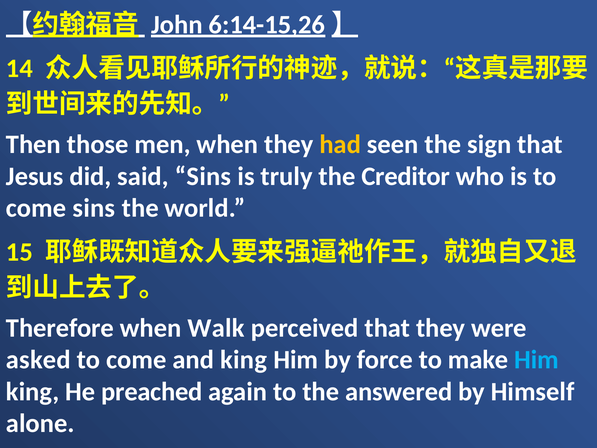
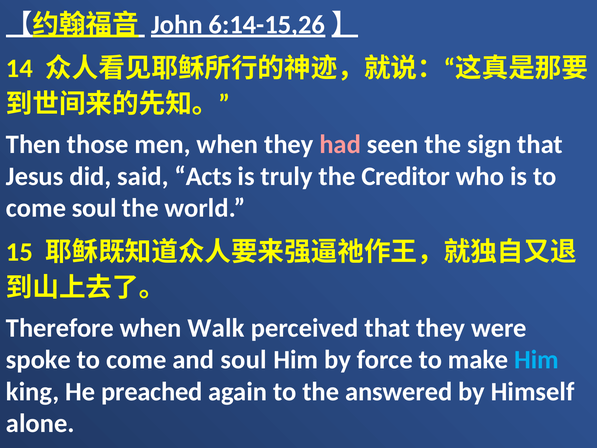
had colour: yellow -> pink
said Sins: Sins -> Acts
come sins: sins -> soul
asked: asked -> spoke
and king: king -> soul
